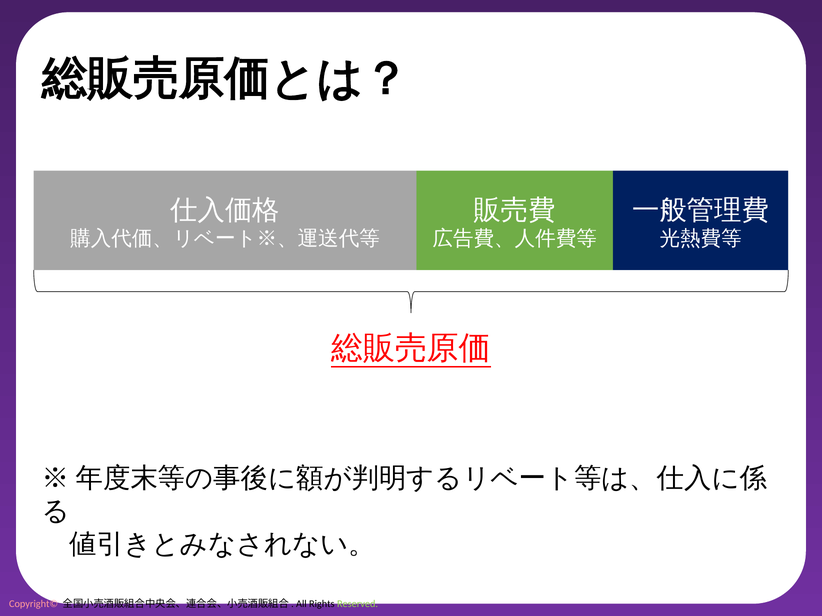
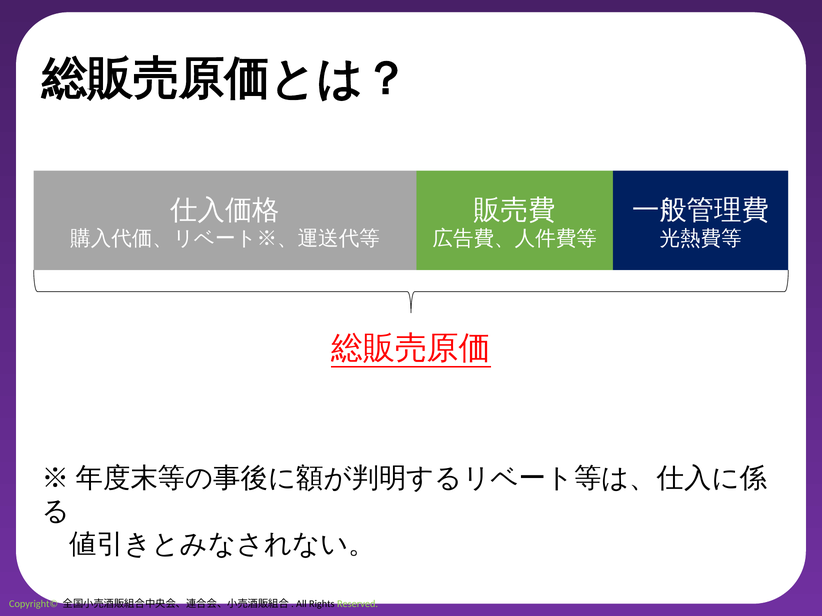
Copyright© colour: pink -> light green
